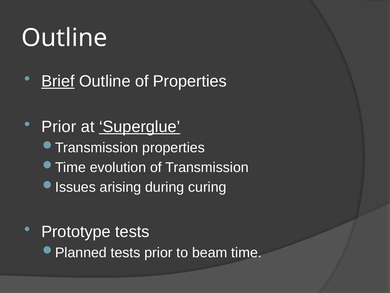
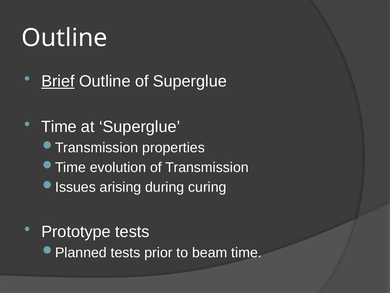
of Properties: Properties -> Superglue
Prior at (59, 127): Prior -> Time
Superglue at (140, 127) underline: present -> none
